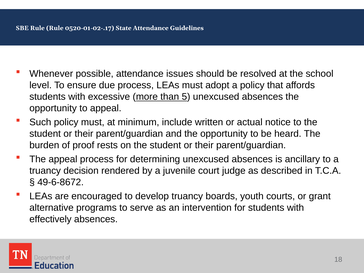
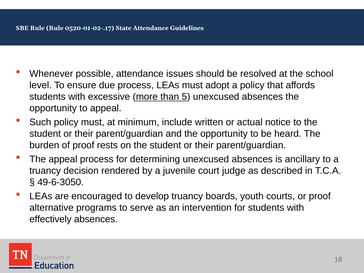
49-6-8672: 49-6-8672 -> 49-6-3050
or grant: grant -> proof
